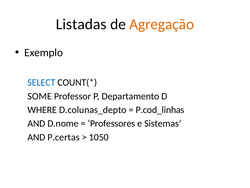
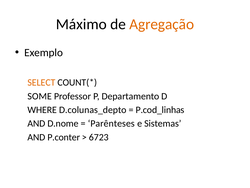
Listadas: Listadas -> Máximo
SELECT colour: blue -> orange
Professores: Professores -> Parênteses
P.certas: P.certas -> P.conter
1050: 1050 -> 6723
